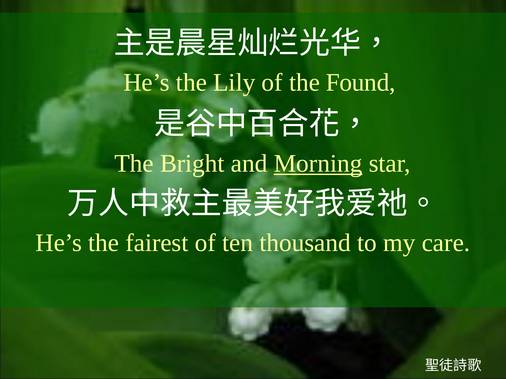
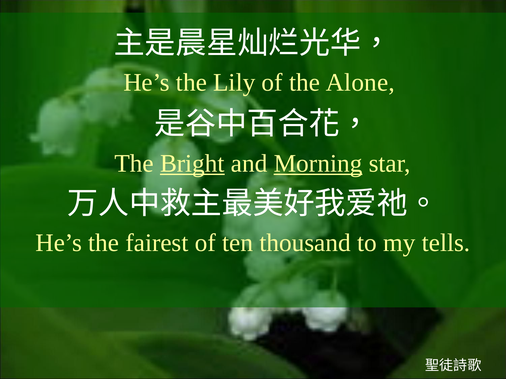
Found: Found -> Alone
Bright underline: none -> present
care: care -> tells
